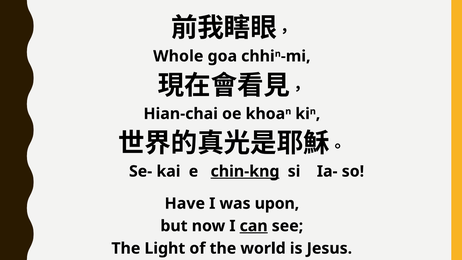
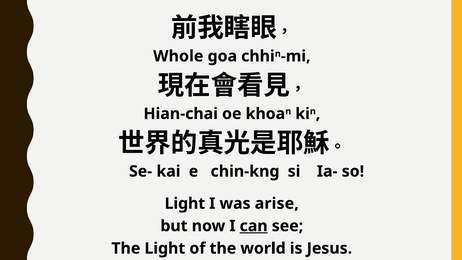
chin-kng underline: present -> none
Have at (185, 203): Have -> Light
upon: upon -> arise
